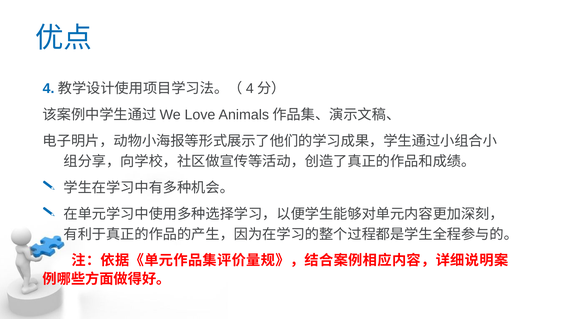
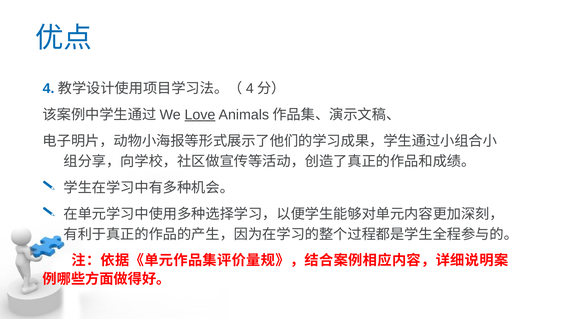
Love underline: none -> present
